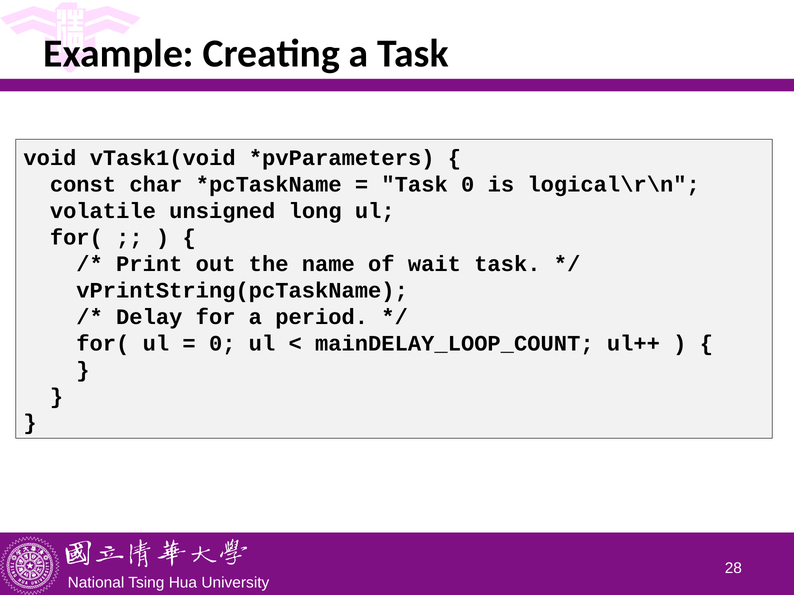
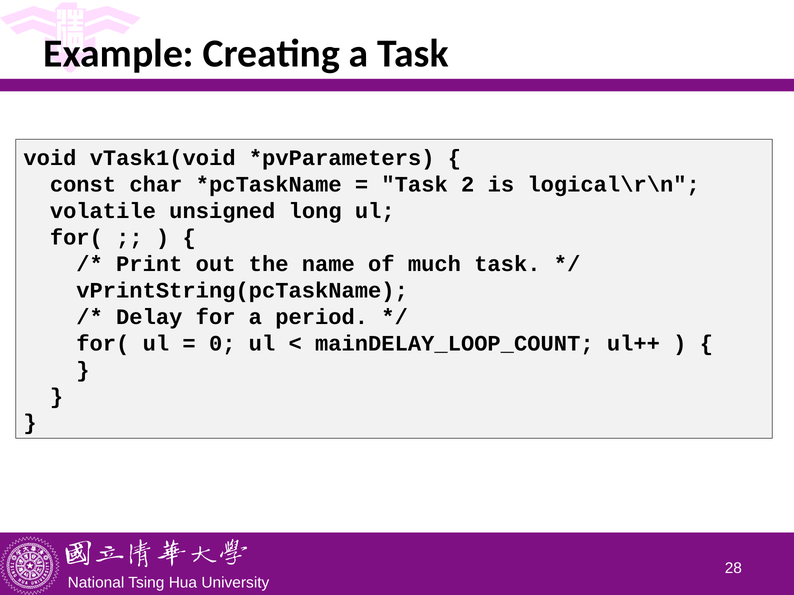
Task 0: 0 -> 2
wait: wait -> much
